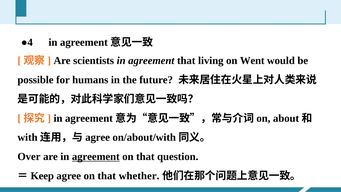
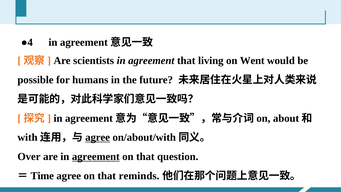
agree at (98, 137) underline: none -> present
Keep: Keep -> Time
whether: whether -> reminds
